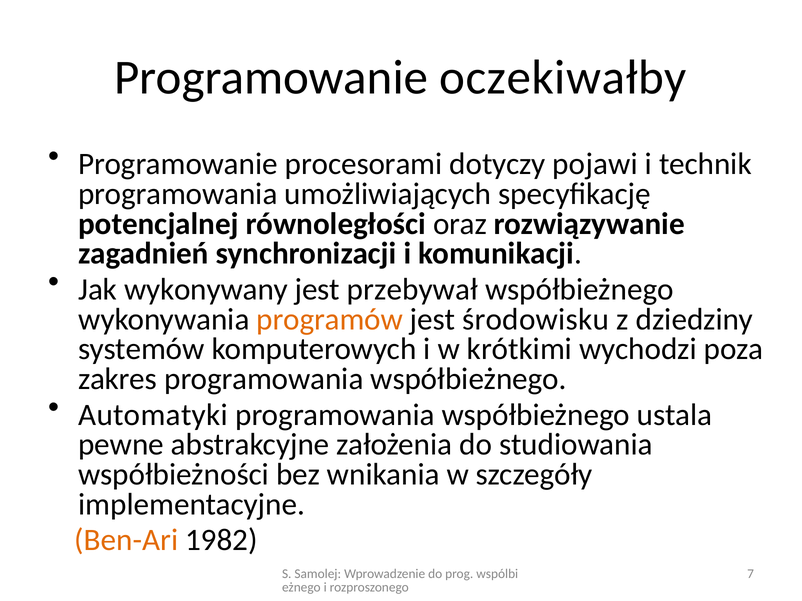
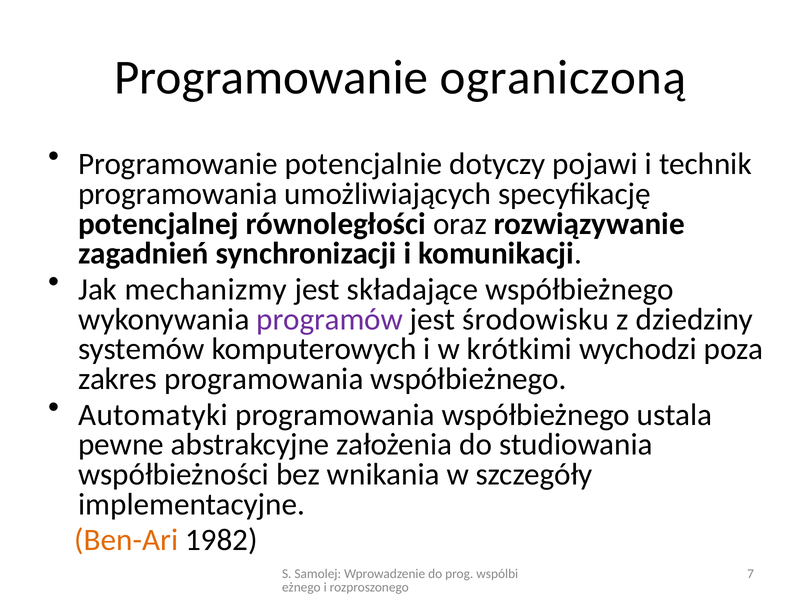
oczekiwałby: oczekiwałby -> ograniczoną
procesorami: procesorami -> potencjalnie
wykonywany: wykonywany -> mechanizmy
przebywał: przebywał -> składające
programów colour: orange -> purple
